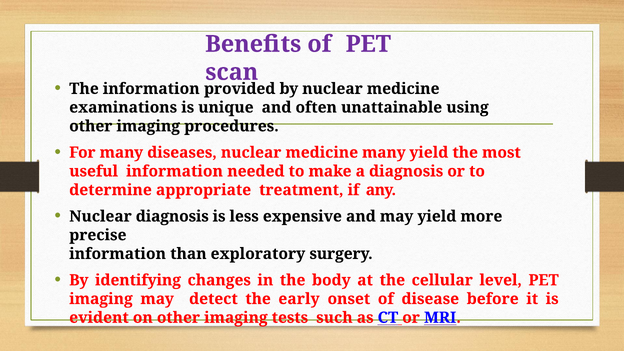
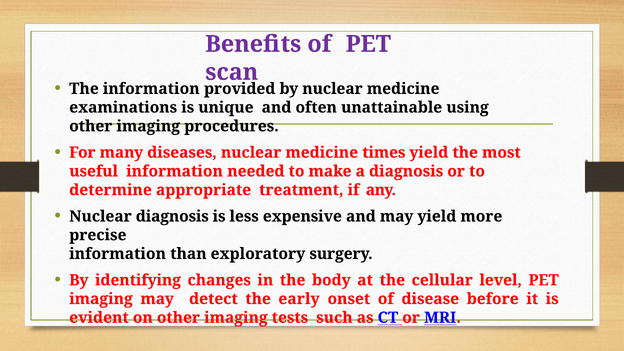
medicine many: many -> times
